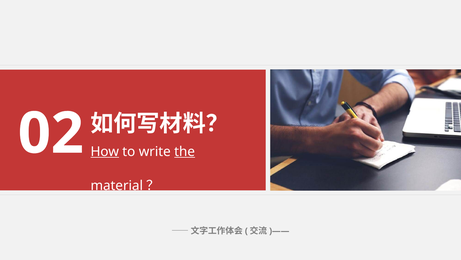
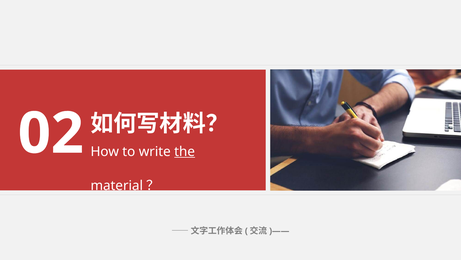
How underline: present -> none
